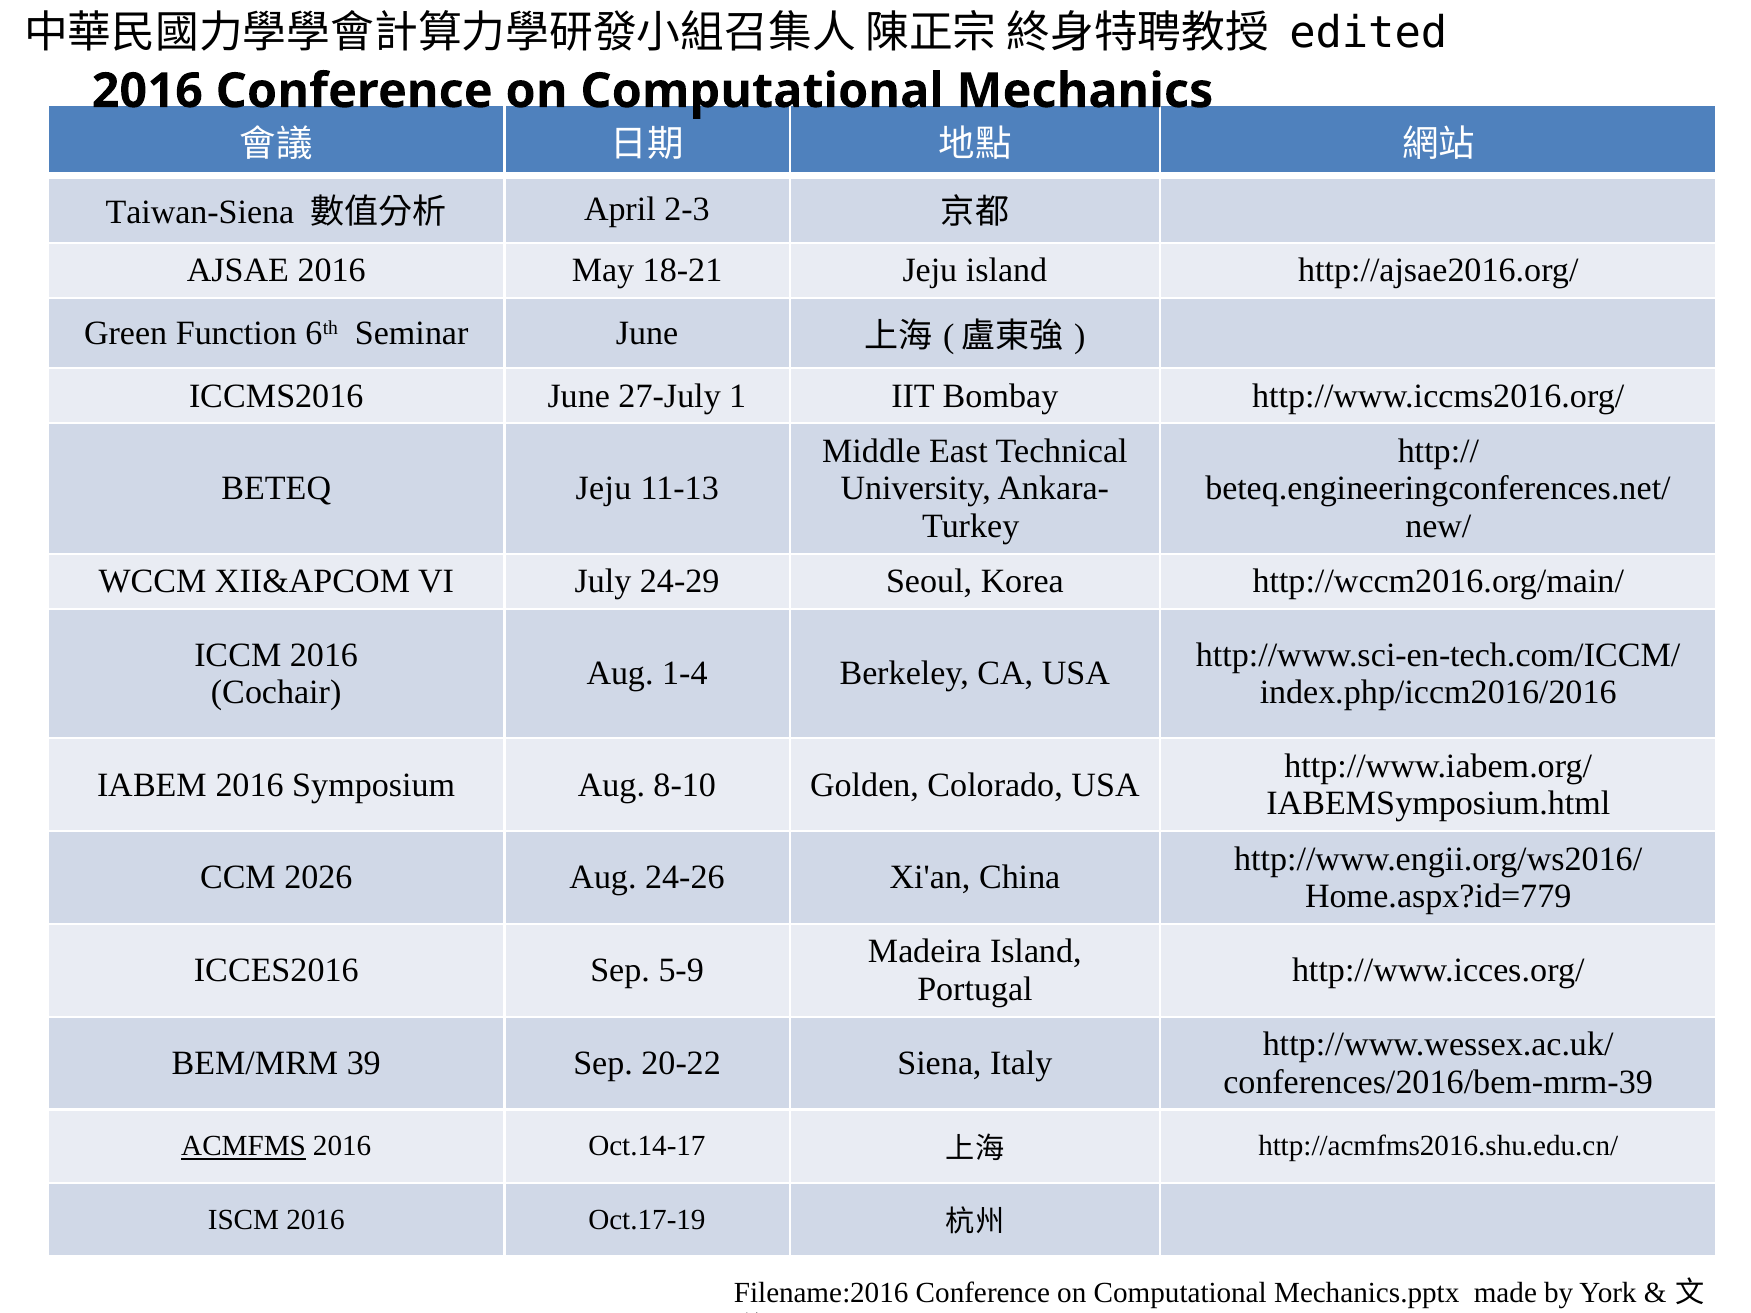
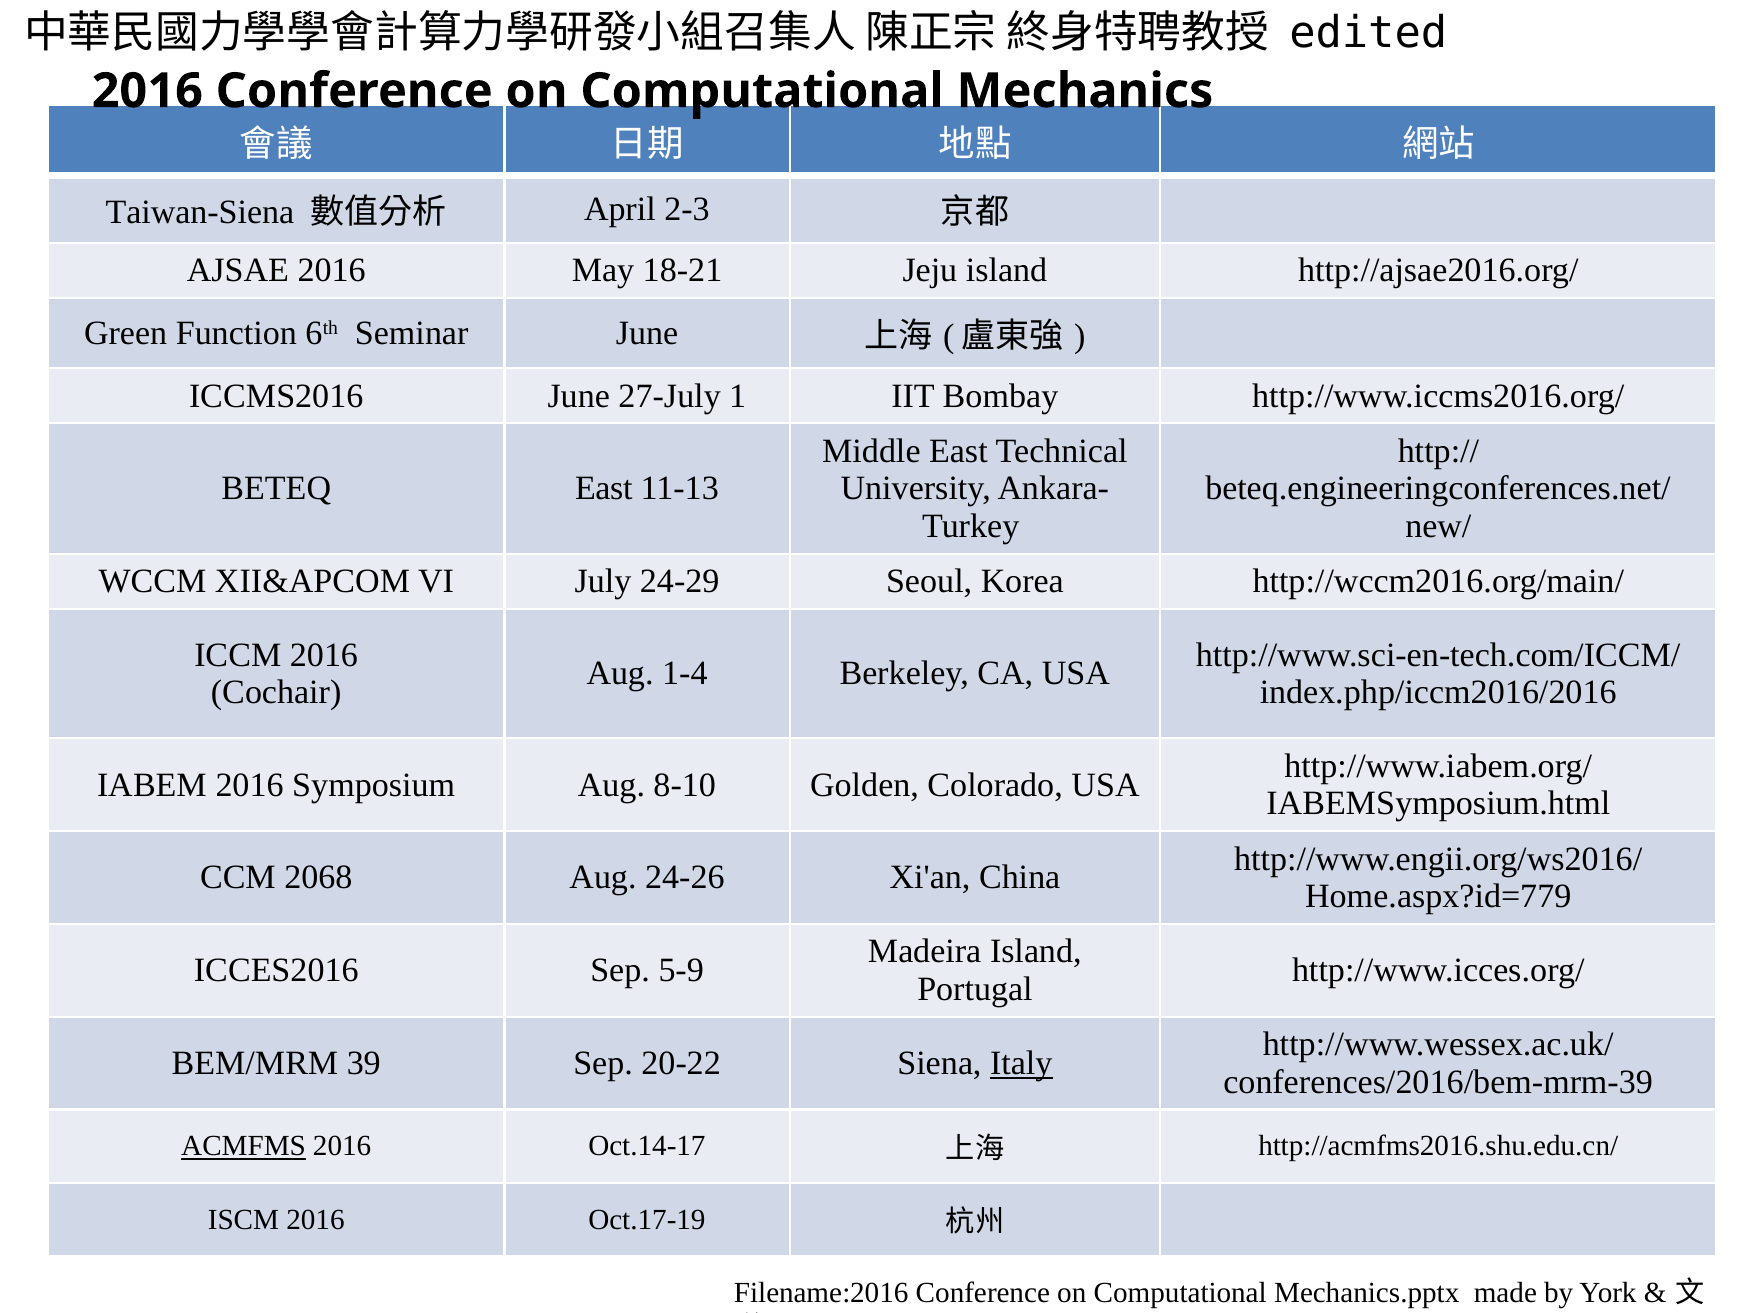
BETEQ Jeju: Jeju -> East
2026: 2026 -> 2068
Italy underline: none -> present
